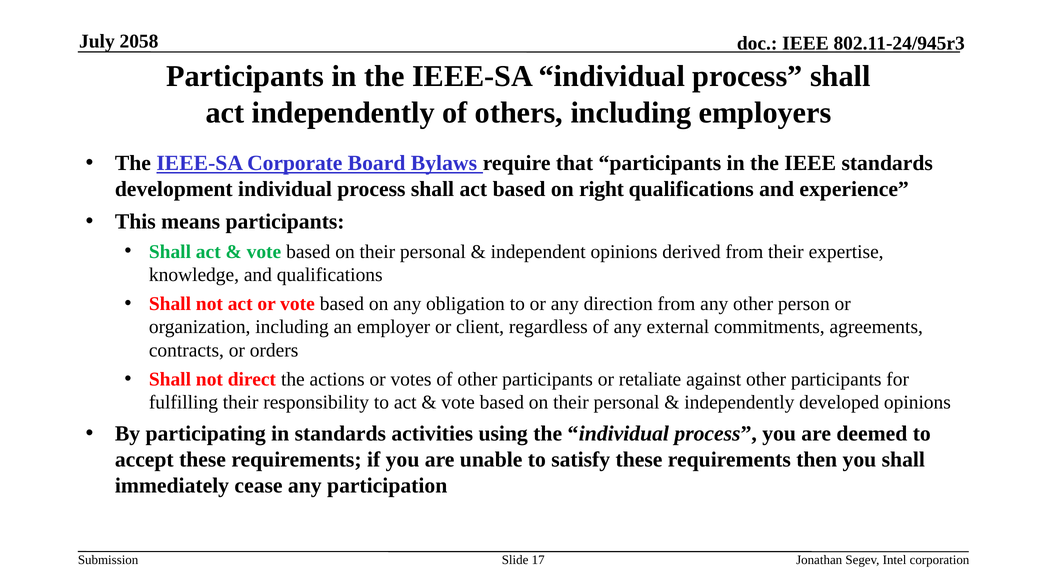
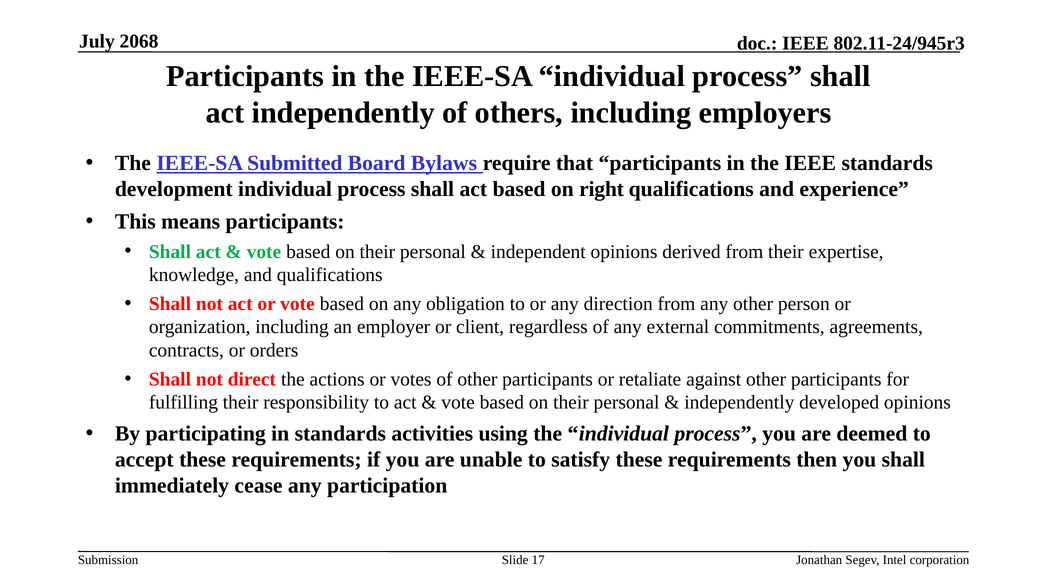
2058: 2058 -> 2068
Corporate: Corporate -> Submitted
